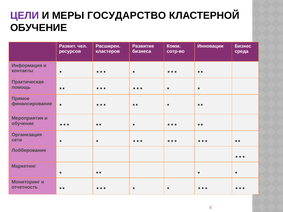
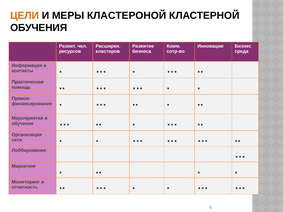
ЦЕЛИ colour: purple -> orange
ГОСУДАРСТВО: ГОСУДАРСТВО -> КЛАСТЕРОНОЙ
ОБУЧЕНИЕ at (39, 28): ОБУЧЕНИЕ -> ОБУЧЕНИЯ
